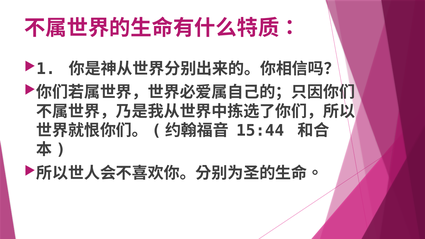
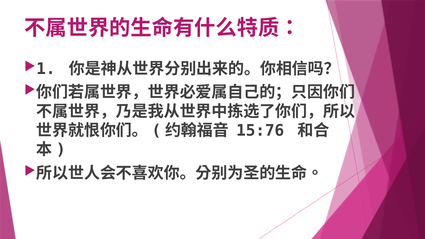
15:44: 15:44 -> 15:76
